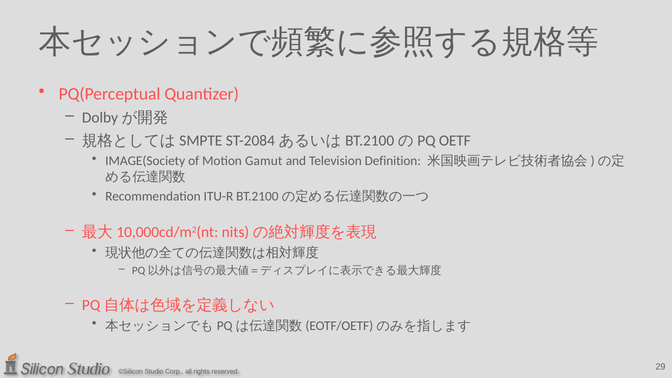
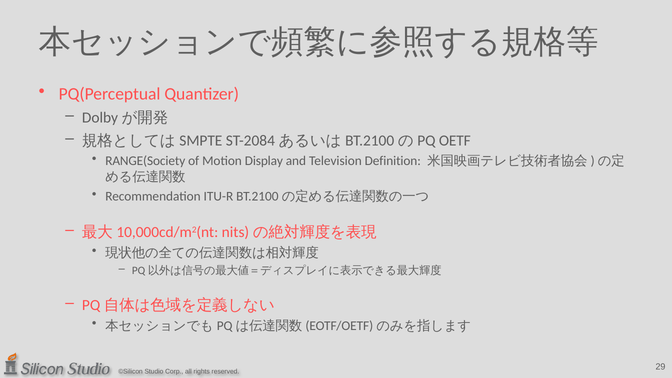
IMAGE(Society: IMAGE(Society -> RANGE(Society
Gamut: Gamut -> Display
